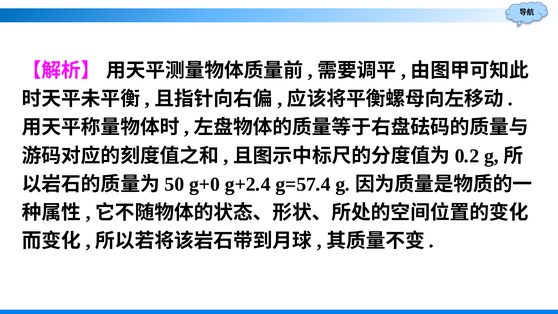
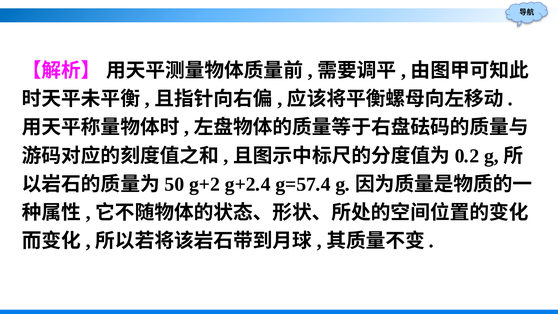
g+0: g+0 -> g+2
